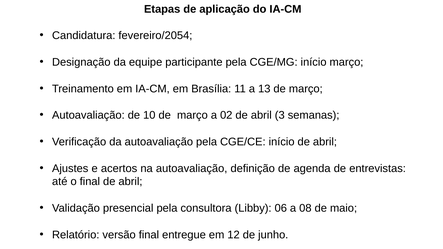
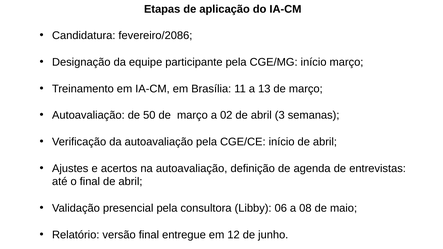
fevereiro/2054: fevereiro/2054 -> fevereiro/2086
10: 10 -> 50
